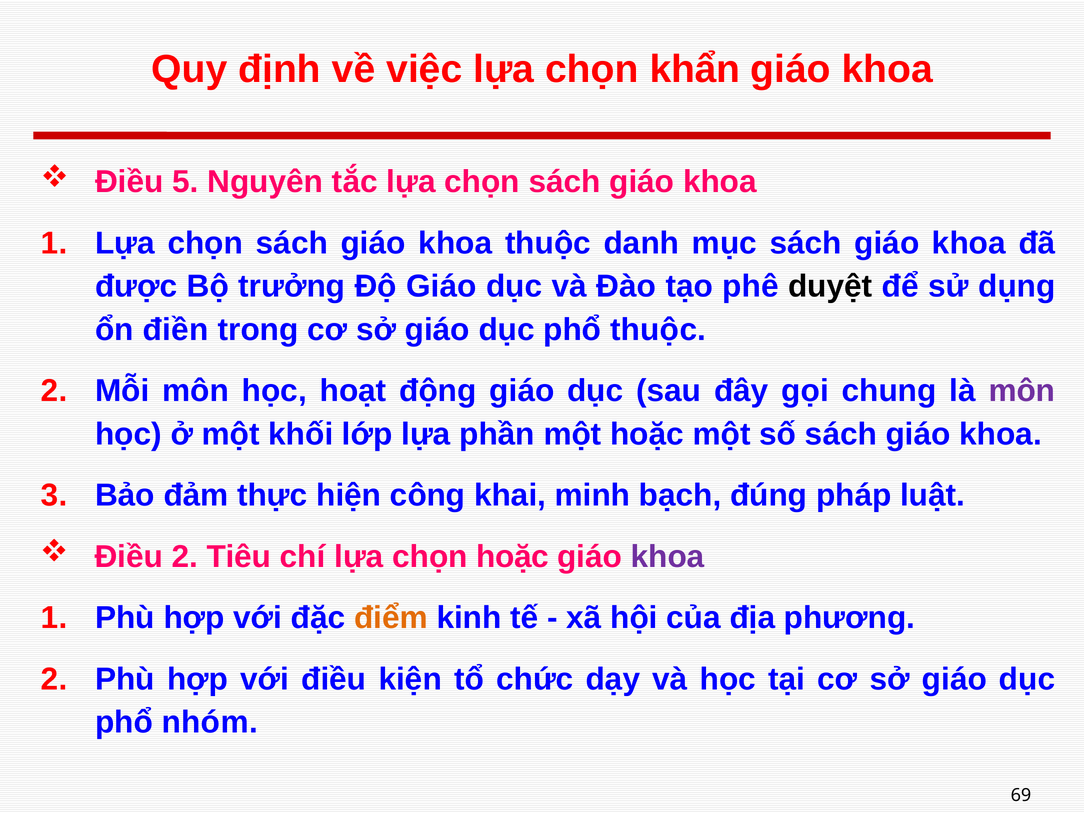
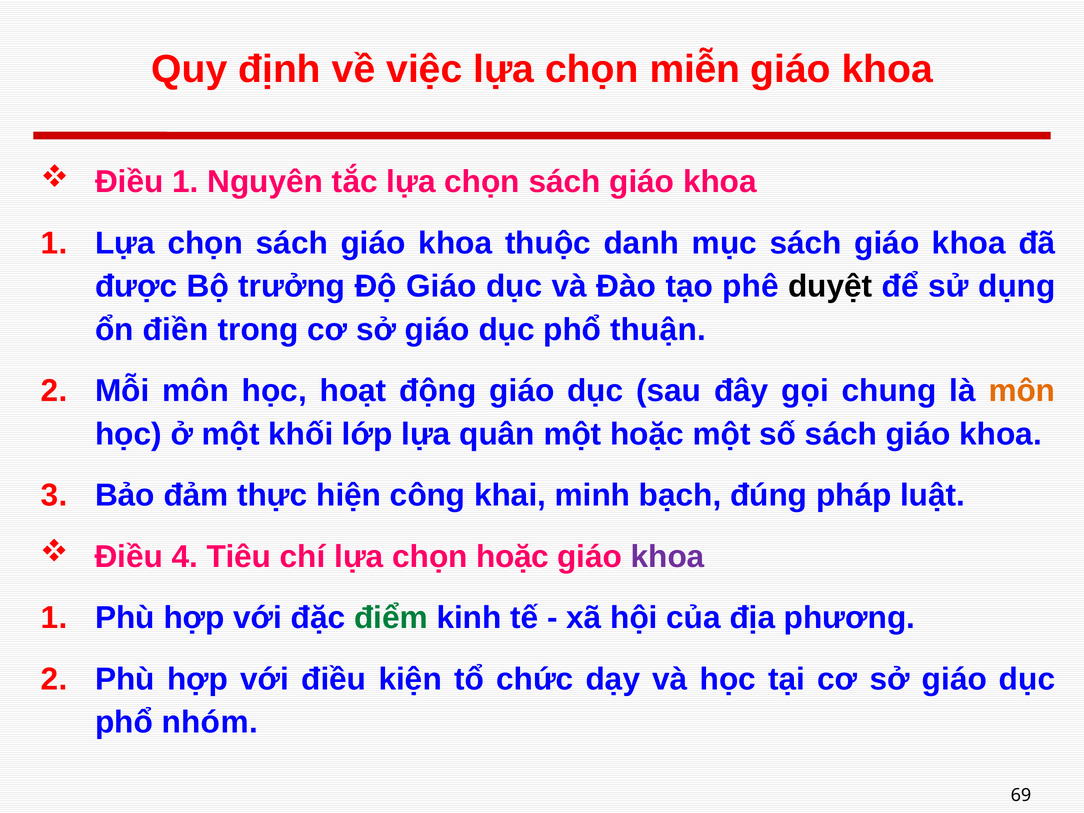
khẩn: khẩn -> miễn
Điều 5: 5 -> 1
phổ thuộc: thuộc -> thuận
môn at (1022, 391) colour: purple -> orange
phần: phần -> quân
Điều 2: 2 -> 4
điểm colour: orange -> green
